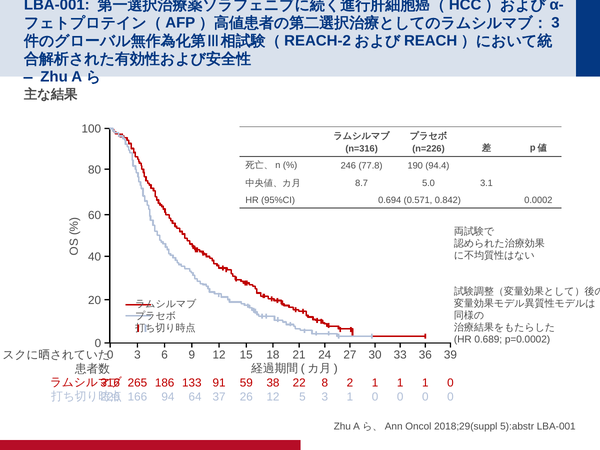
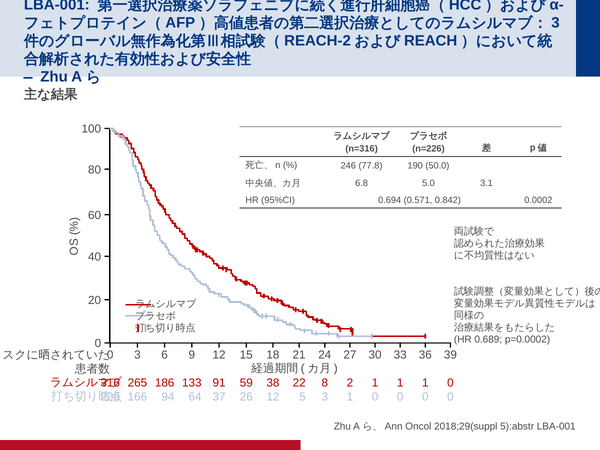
94.4: 94.4 -> 50.0
8.7: 8.7 -> 6.8
